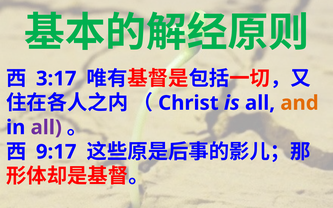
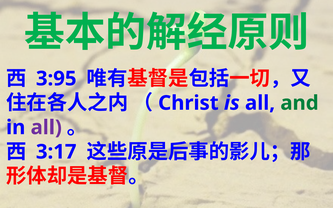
3:17: 3:17 -> 3:95
and colour: orange -> green
9:17: 9:17 -> 3:17
